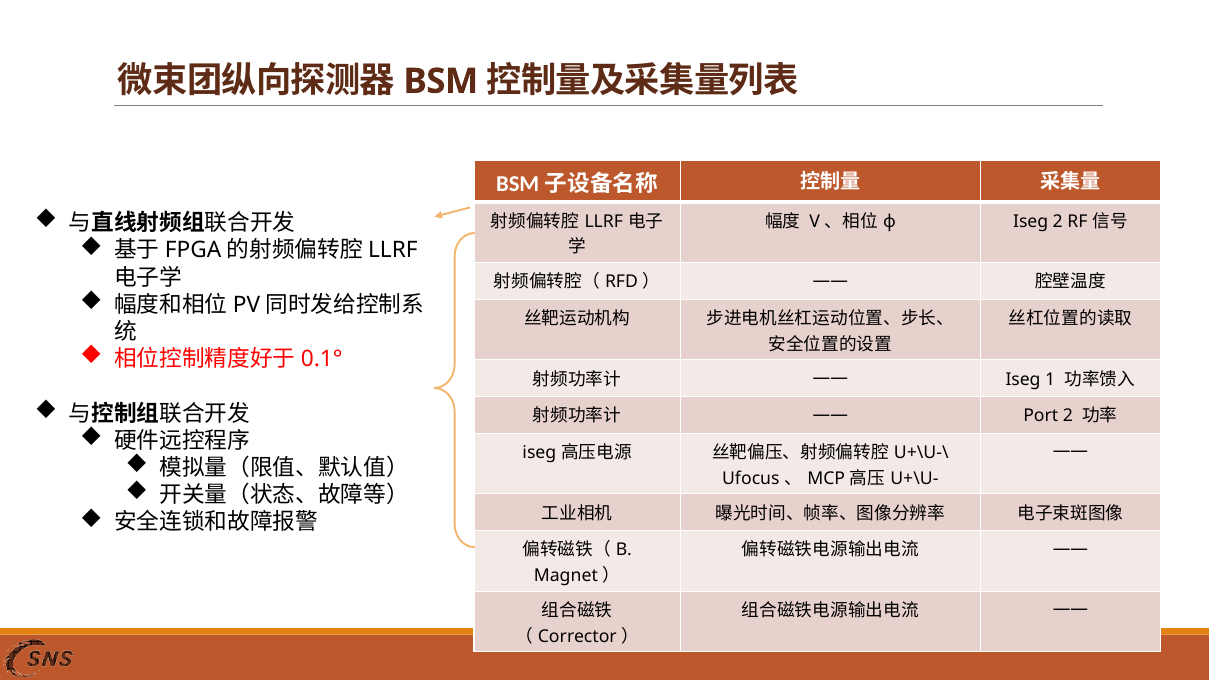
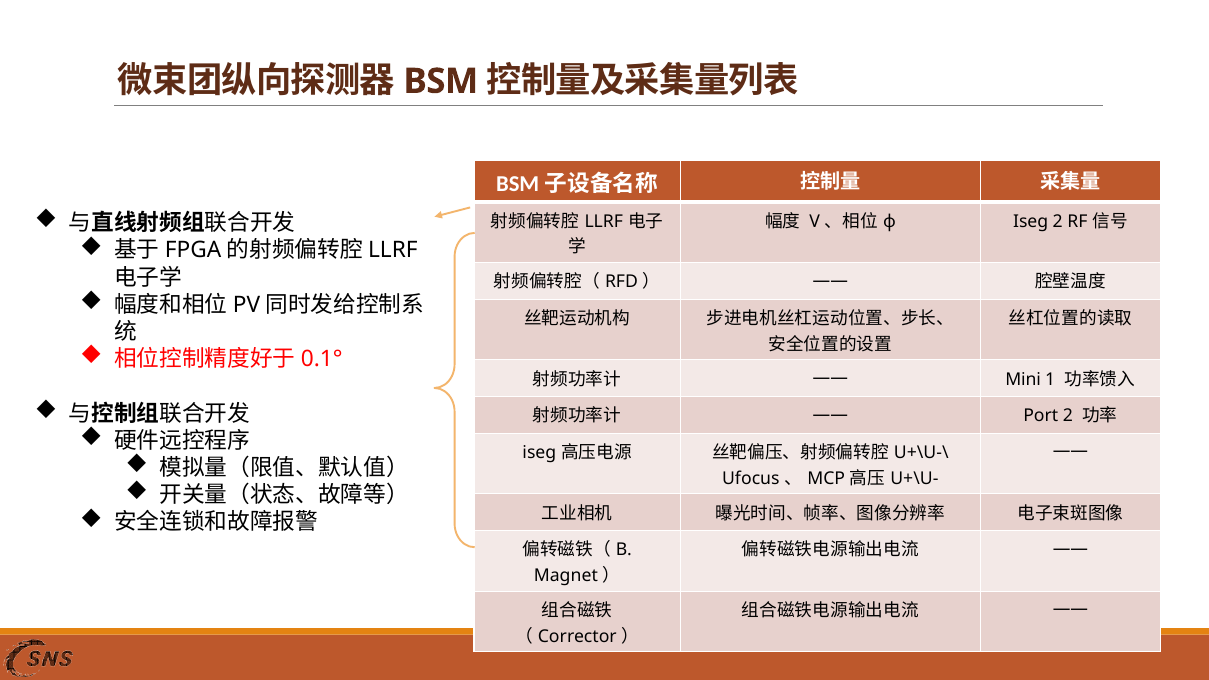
Iseg at (1023, 379): Iseg -> Mini
